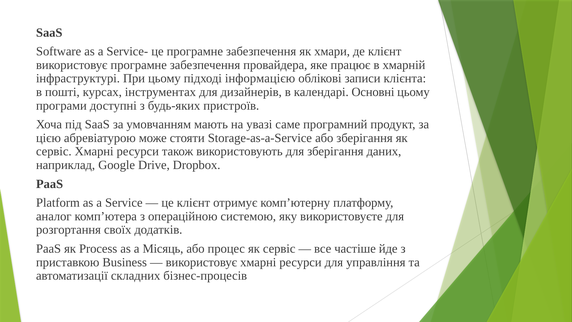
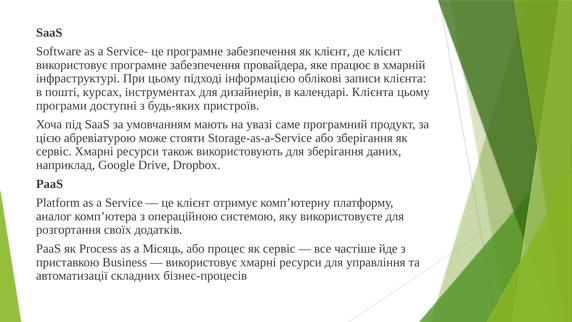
як хмари: хмари -> клієнт
календарі Основні: Основні -> Клієнта
